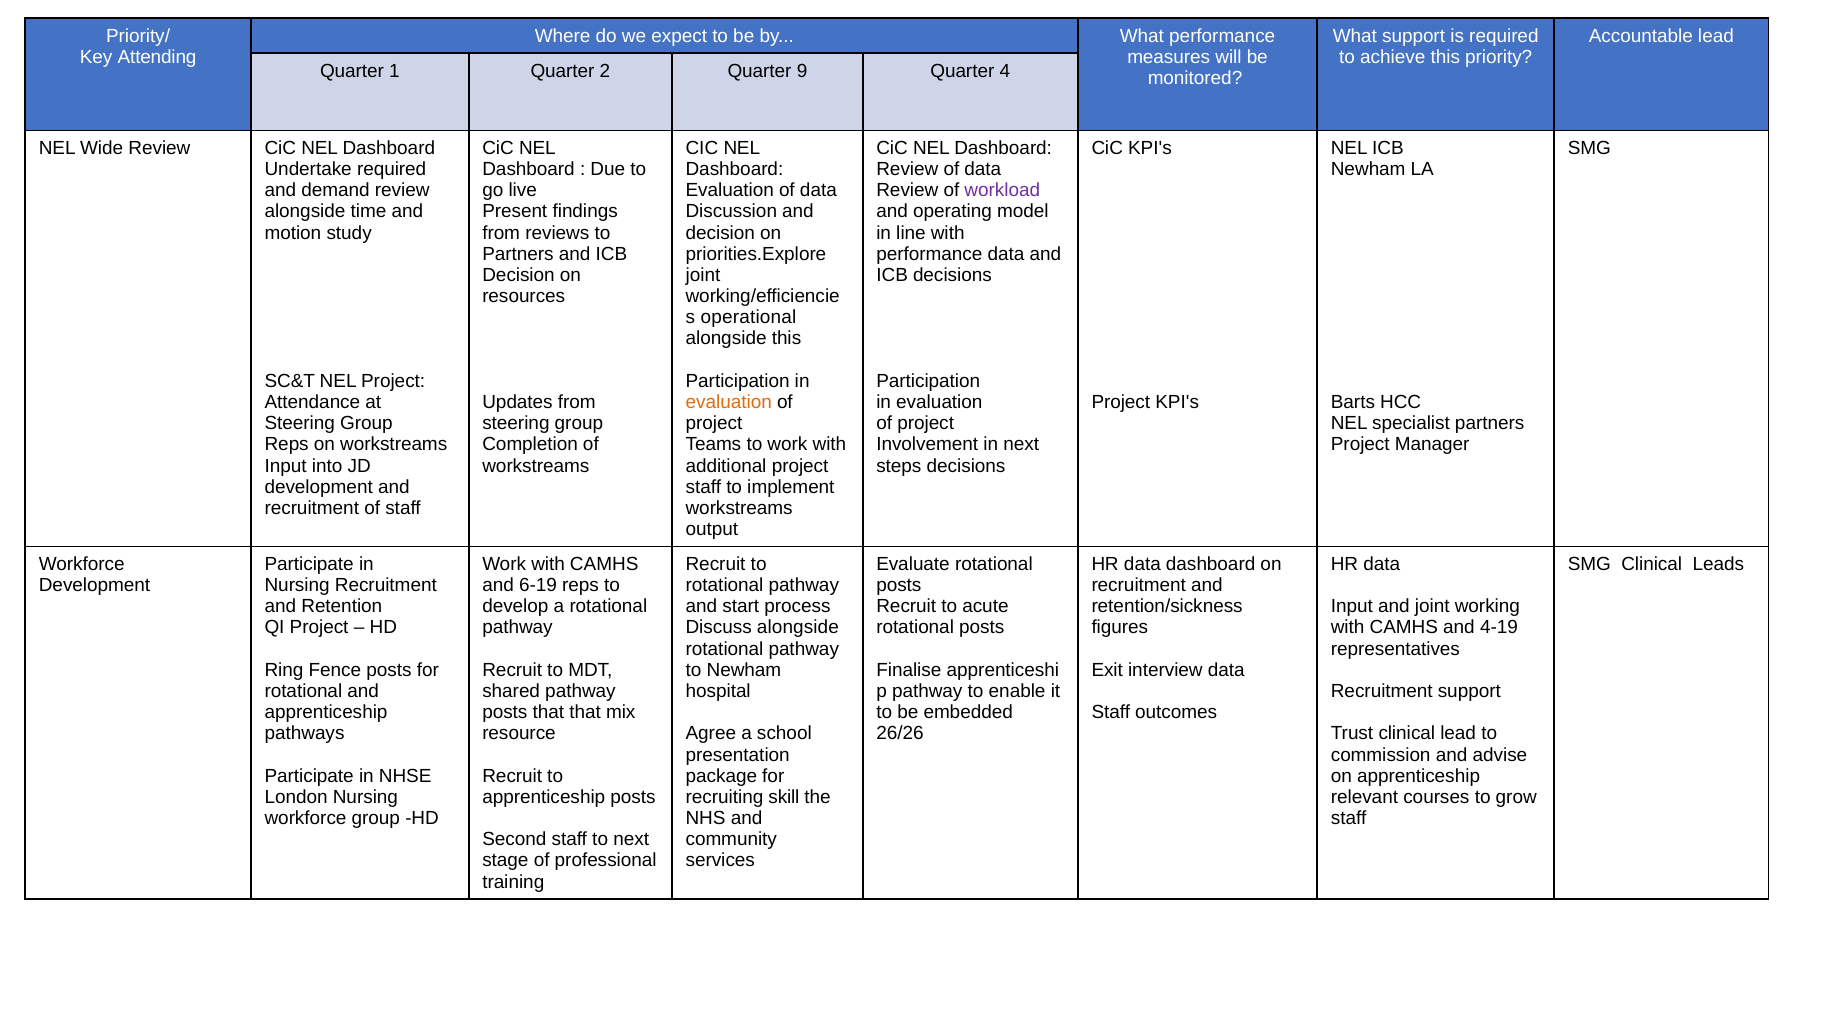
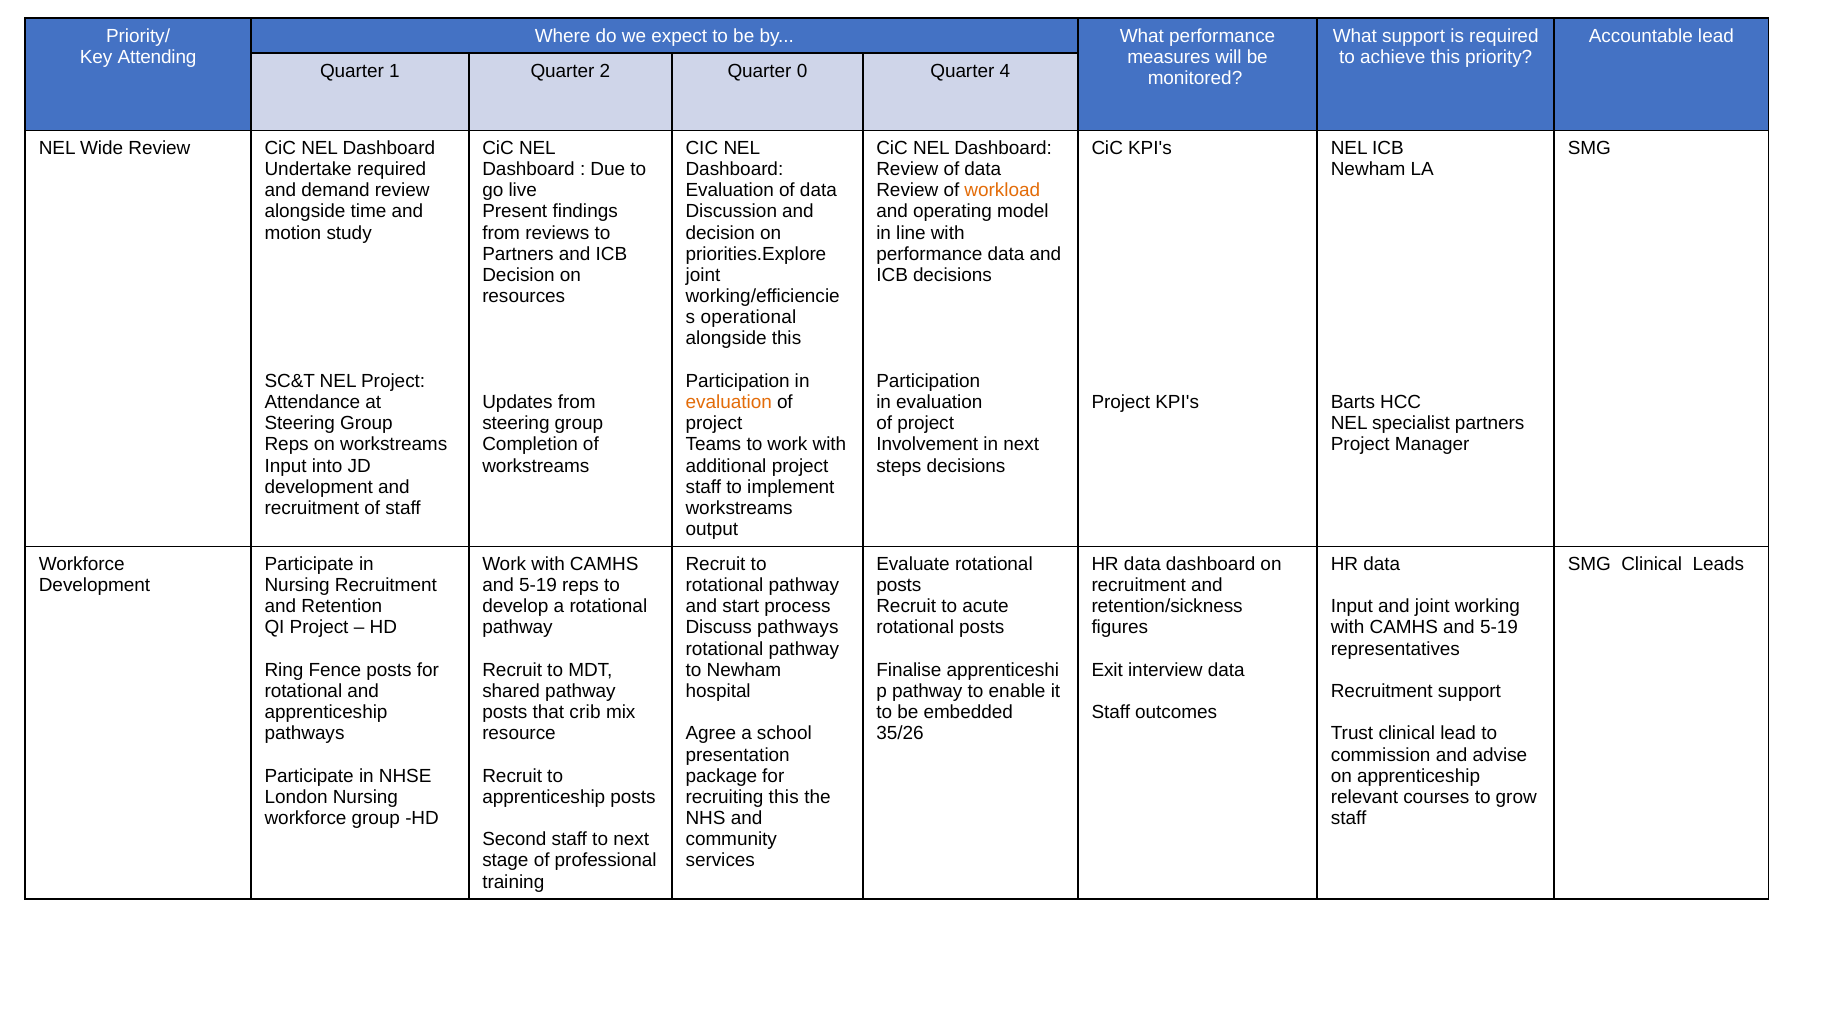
9: 9 -> 0
workload colour: purple -> orange
6-19 at (538, 586): 6-19 -> 5-19
Discuss alongside: alongside -> pathways
4-19 at (1499, 628): 4-19 -> 5-19
that that: that -> crib
26/26: 26/26 -> 35/26
recruiting skill: skill -> this
